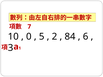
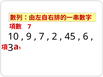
0: 0 -> 9
5 at (42, 37): 5 -> 7
84: 84 -> 45
